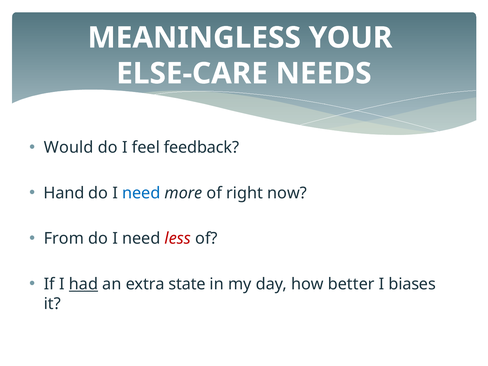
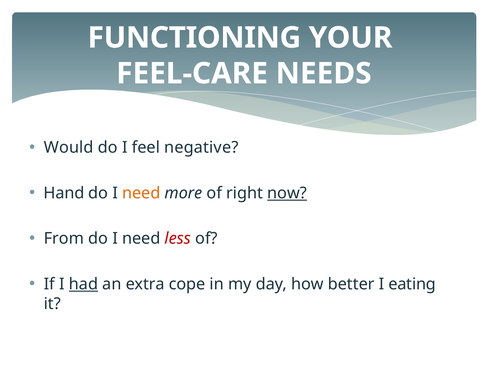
MEANINGLESS: MEANINGLESS -> FUNCTIONING
ELSE-CARE: ELSE-CARE -> FEEL-CARE
feedback: feedback -> negative
need at (141, 193) colour: blue -> orange
now underline: none -> present
state: state -> cope
biases: biases -> eating
